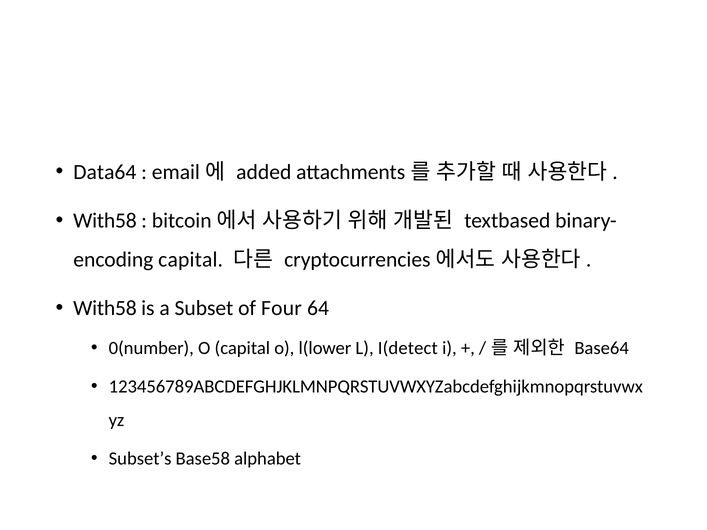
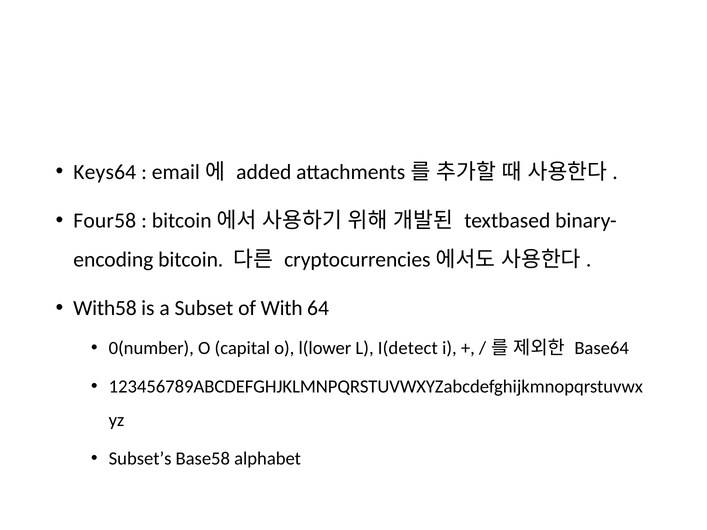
Data64: Data64 -> Keys64
With58 at (105, 221): With58 -> Four58
capital at (191, 260): capital -> bitcoin
Four: Four -> With
